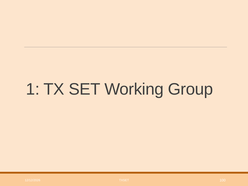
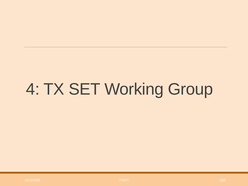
1: 1 -> 4
